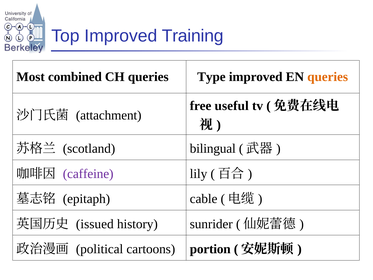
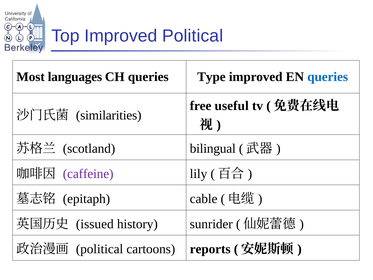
Improved Training: Training -> Political
combined: combined -> languages
queries at (328, 77) colour: orange -> blue
attachment: attachment -> similarities
portion: portion -> reports
